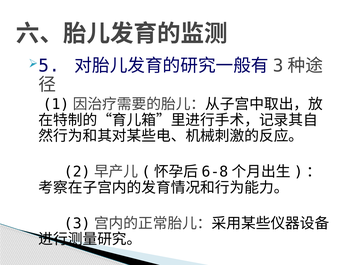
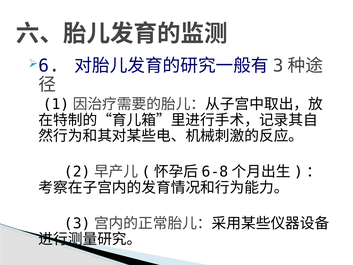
5: 5 -> 6
